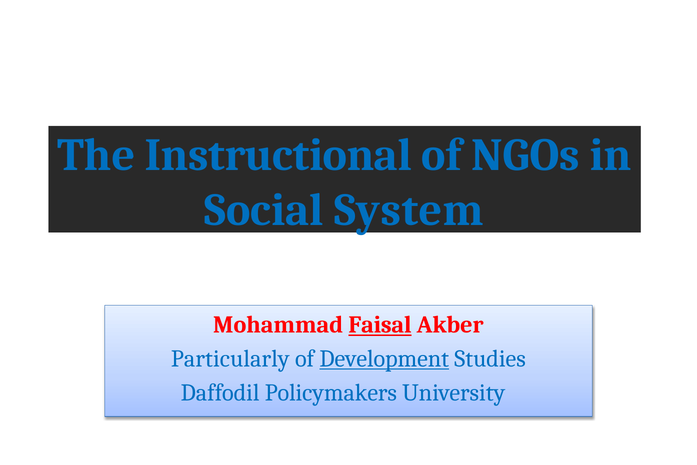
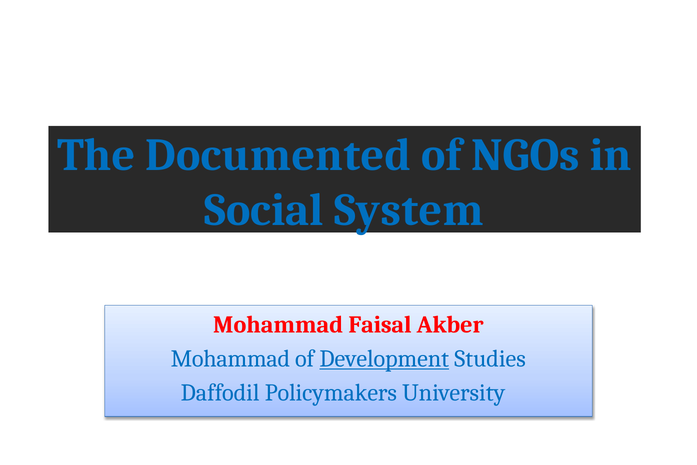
Instructional: Instructional -> Documented
Faisal underline: present -> none
Particularly at (230, 358): Particularly -> Mohammad
